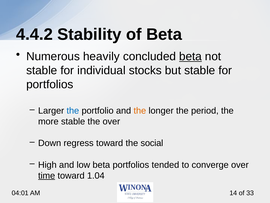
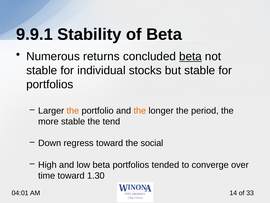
4.4.2: 4.4.2 -> 9.9.1
heavily: heavily -> returns
the at (73, 110) colour: blue -> orange
the over: over -> tend
time underline: present -> none
1.04: 1.04 -> 1.30
